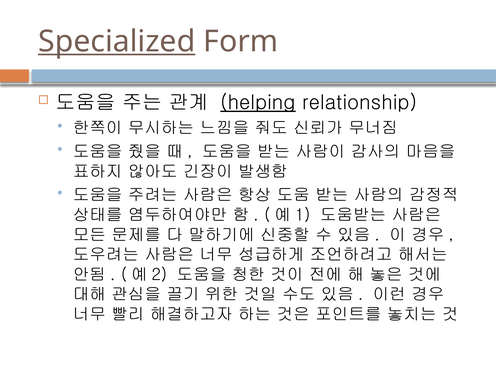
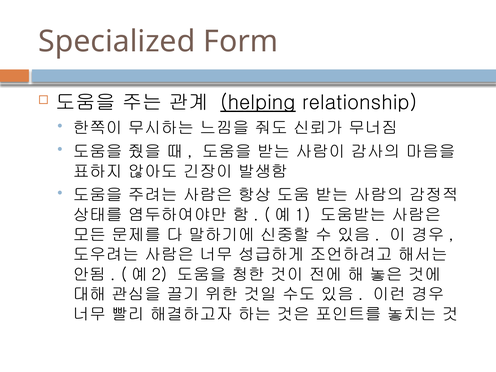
Specialized underline: present -> none
